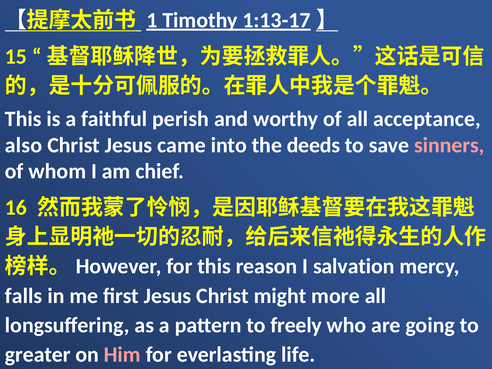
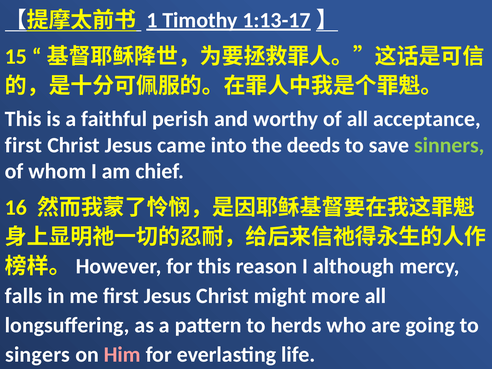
also at (24, 145): also -> first
sinners colour: pink -> light green
salvation: salvation -> although
freely: freely -> herds
greater: greater -> singers
